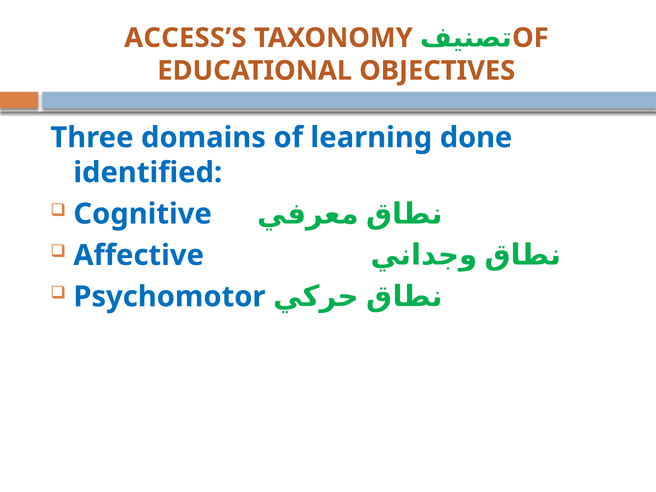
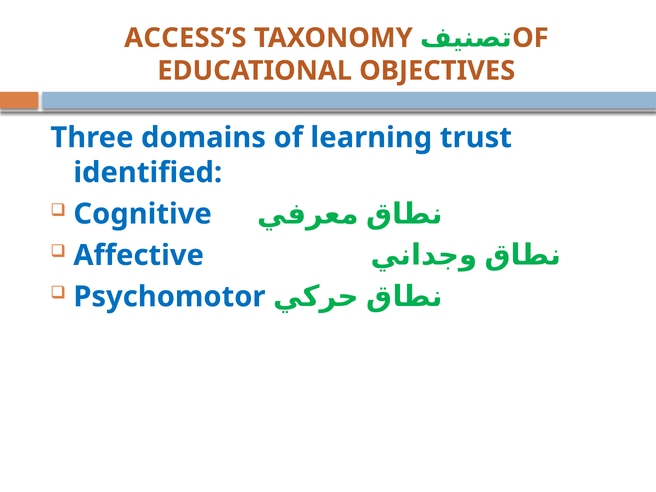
done: done -> trust
